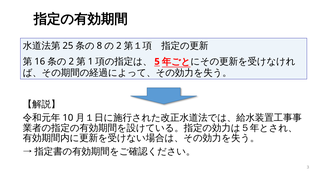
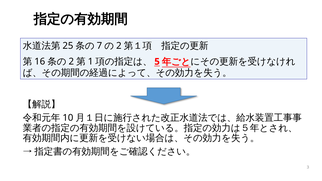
8: 8 -> 7
